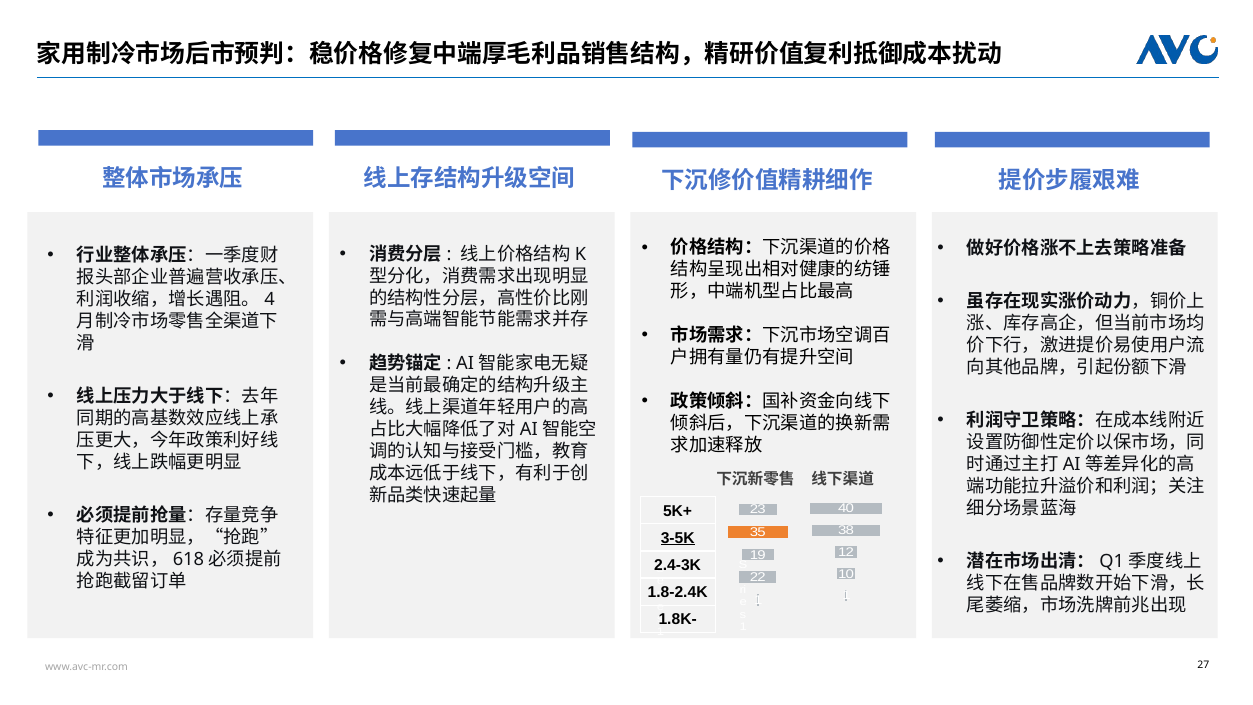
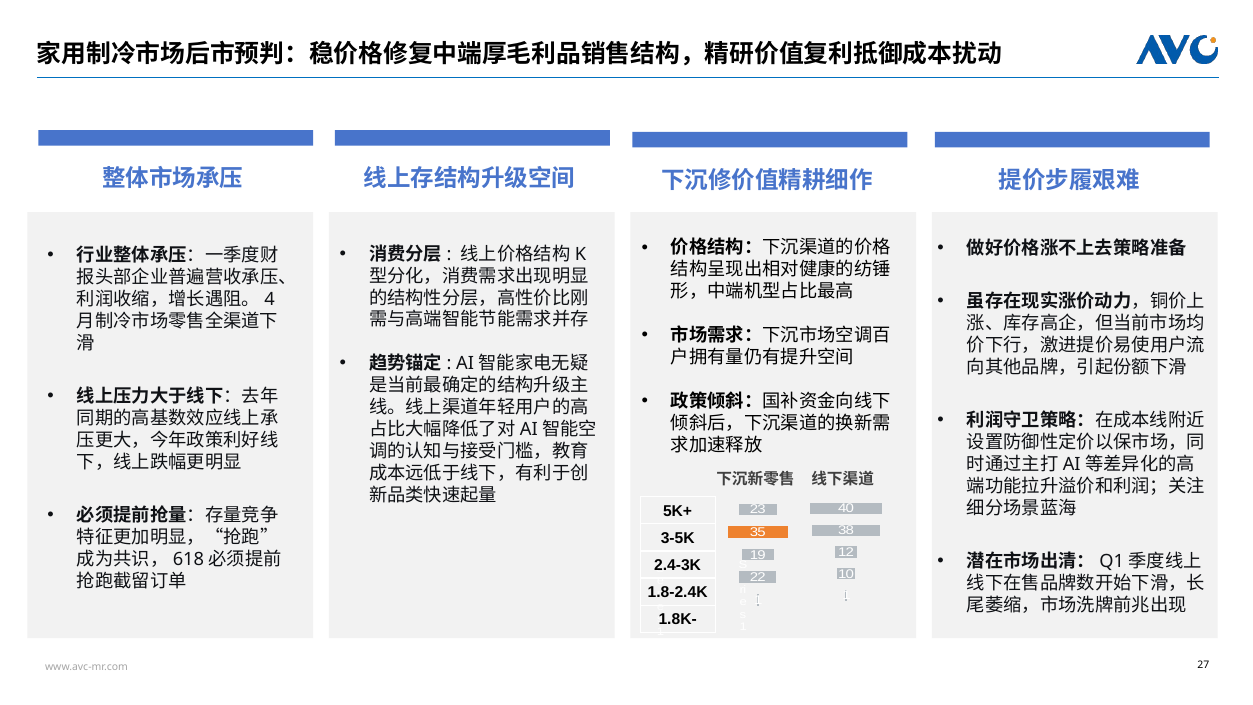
3-5K underline: present -> none
